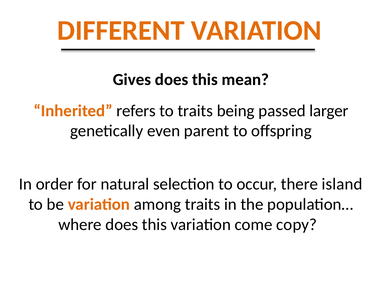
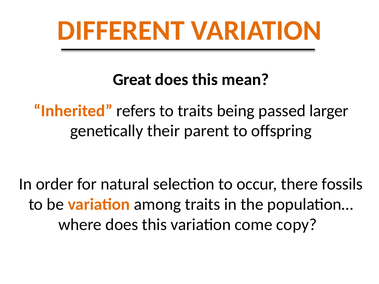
Gives: Gives -> Great
even: even -> their
island: island -> fossils
